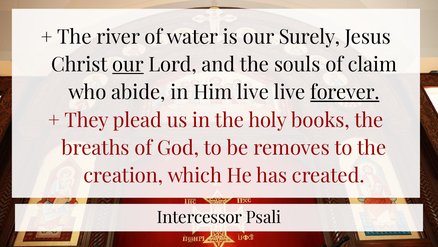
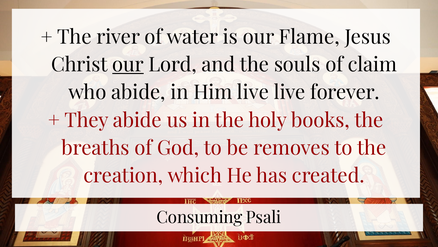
Surely: Surely -> Flame
forever underline: present -> none
plead at (137, 120): plead -> abide
Intercessor: Intercessor -> Consuming
